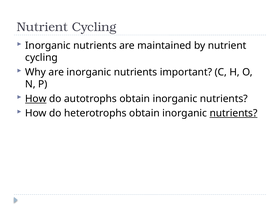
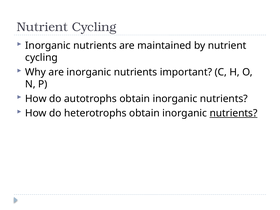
How at (36, 99) underline: present -> none
